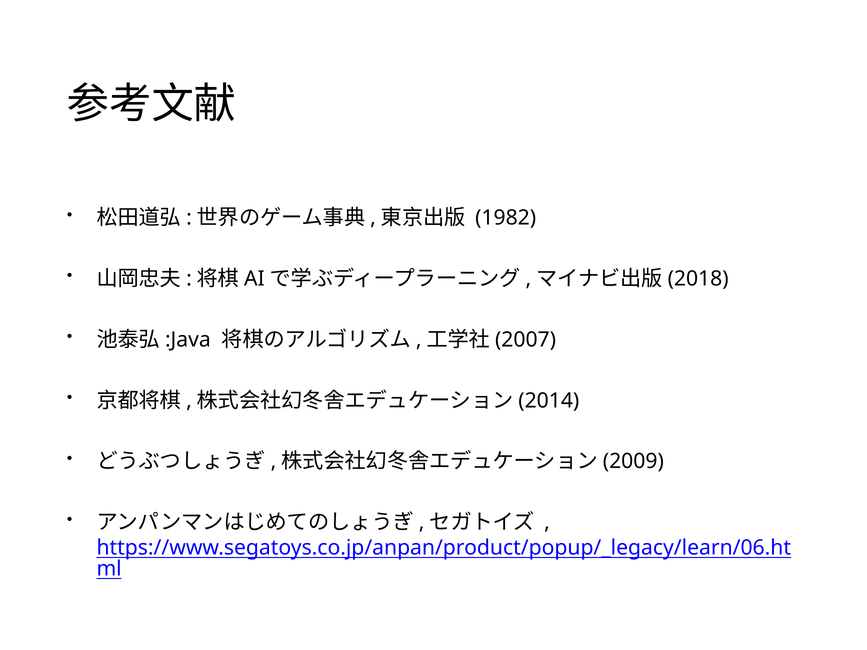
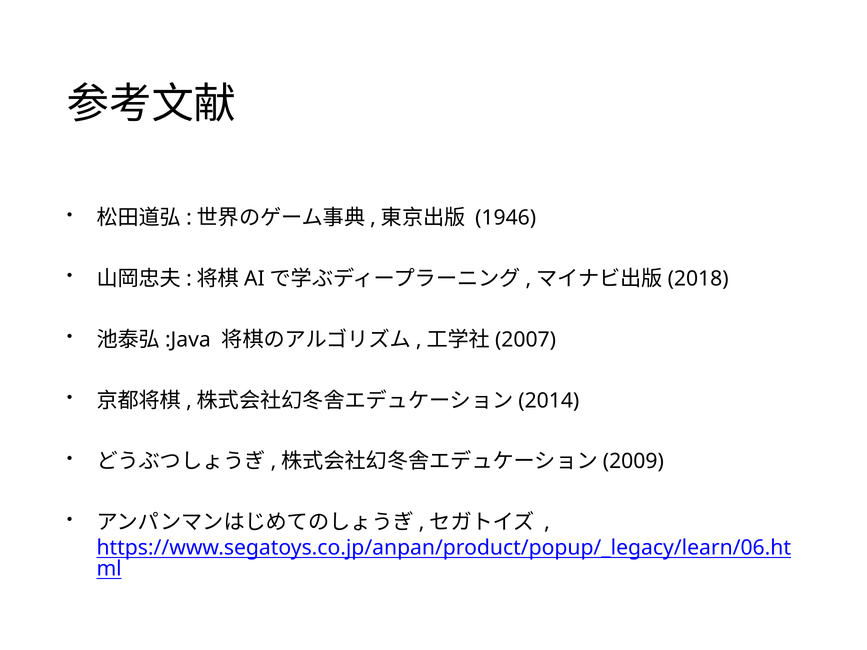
1982: 1982 -> 1946
